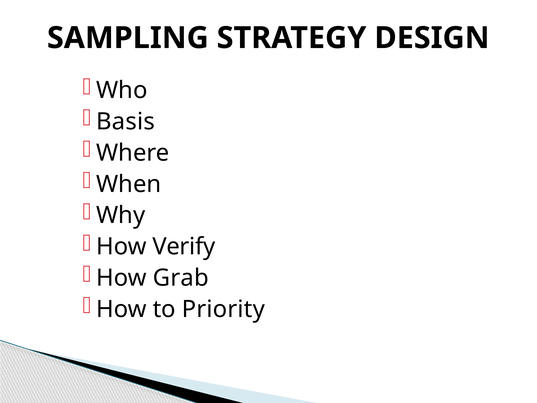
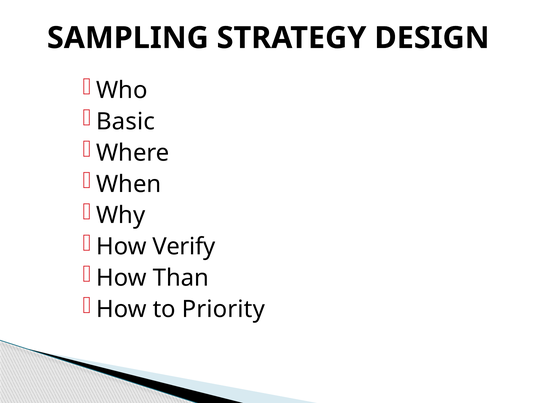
Basis: Basis -> Basic
Grab: Grab -> Than
